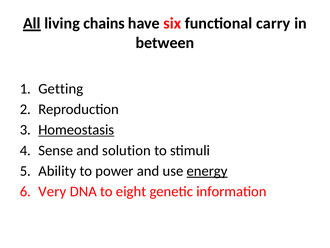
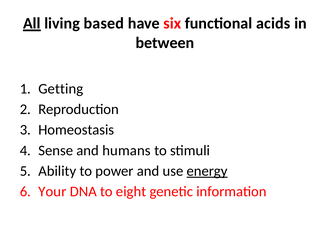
chains: chains -> based
carry: carry -> acids
Homeostasis underline: present -> none
solution: solution -> humans
Very: Very -> Your
